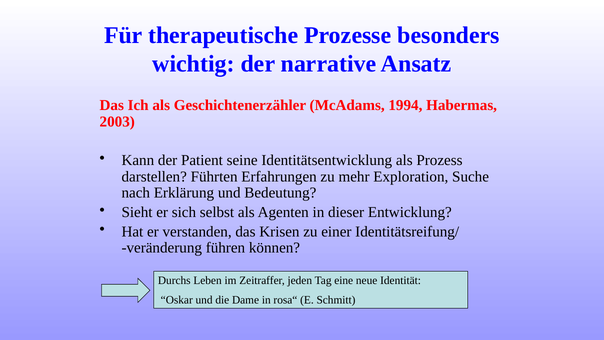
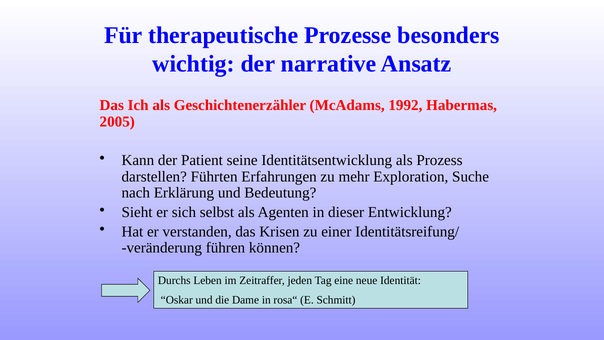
1994: 1994 -> 1992
2003: 2003 -> 2005
